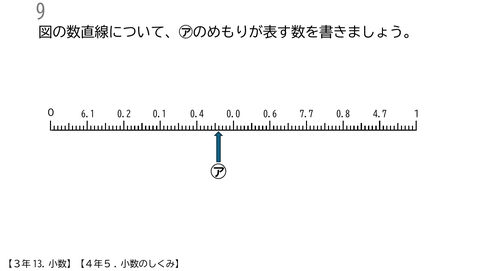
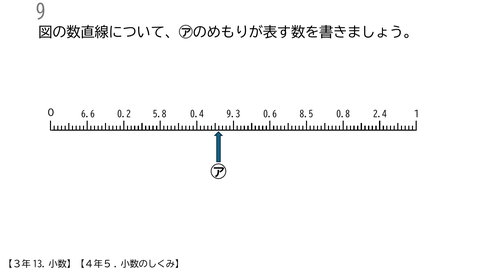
6.1: 6.1 -> 6.6
0.1: 0.1 -> 5.8
0.0: 0.0 -> 9.3
7.7: 7.7 -> 8.5
4.7: 4.7 -> 2.4
